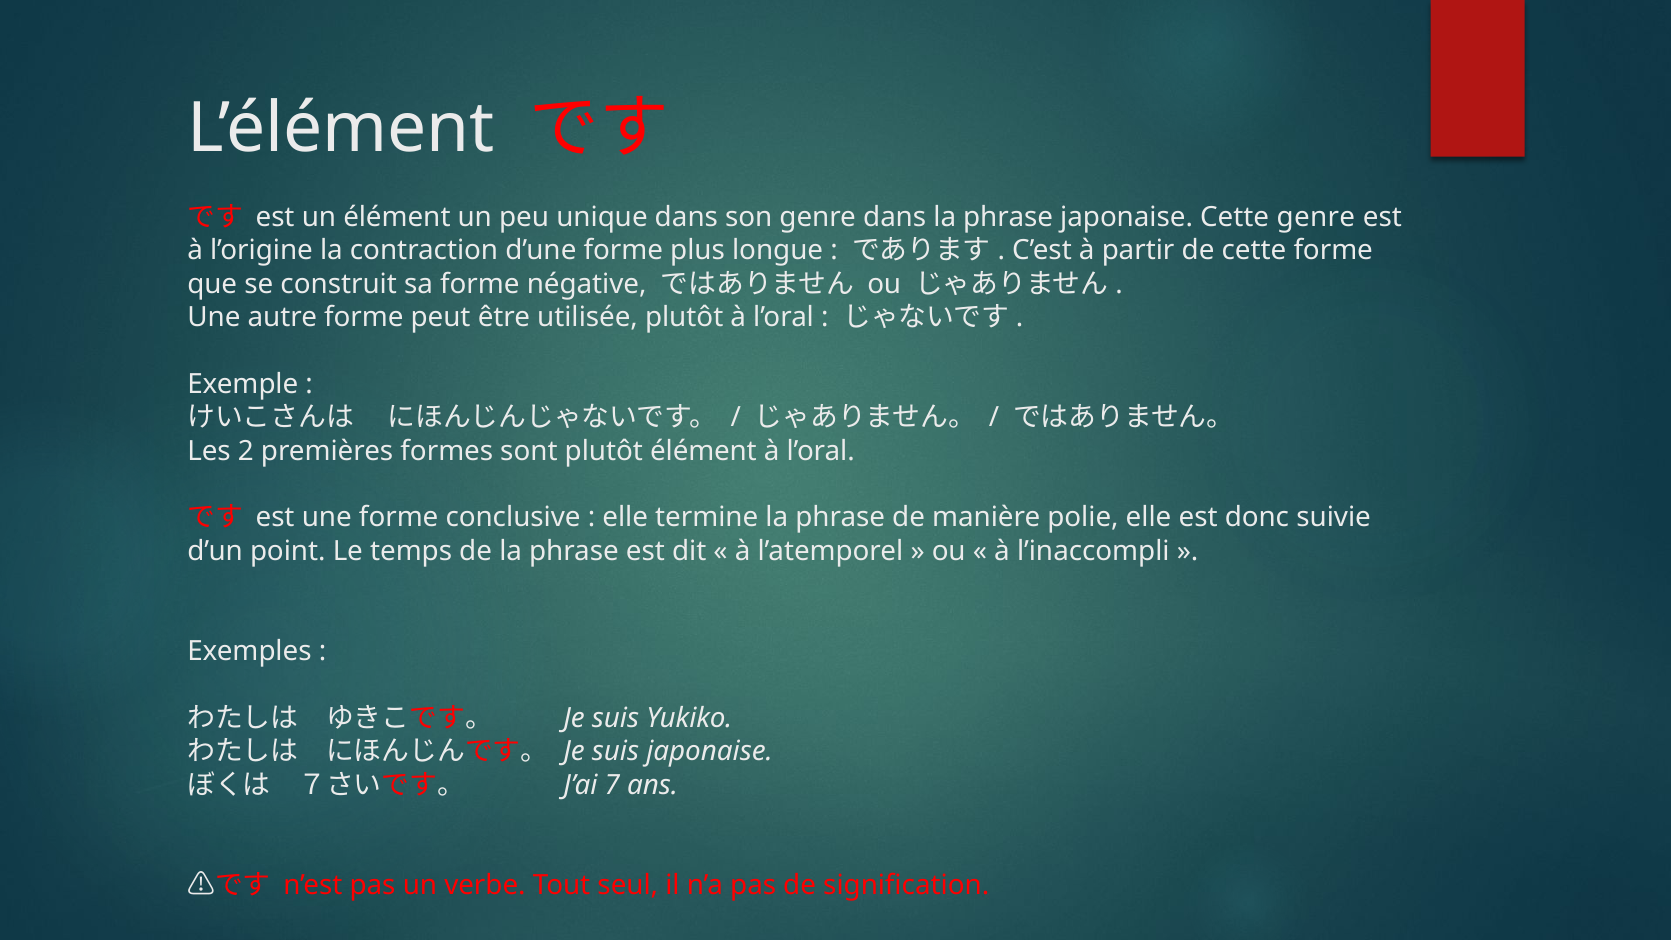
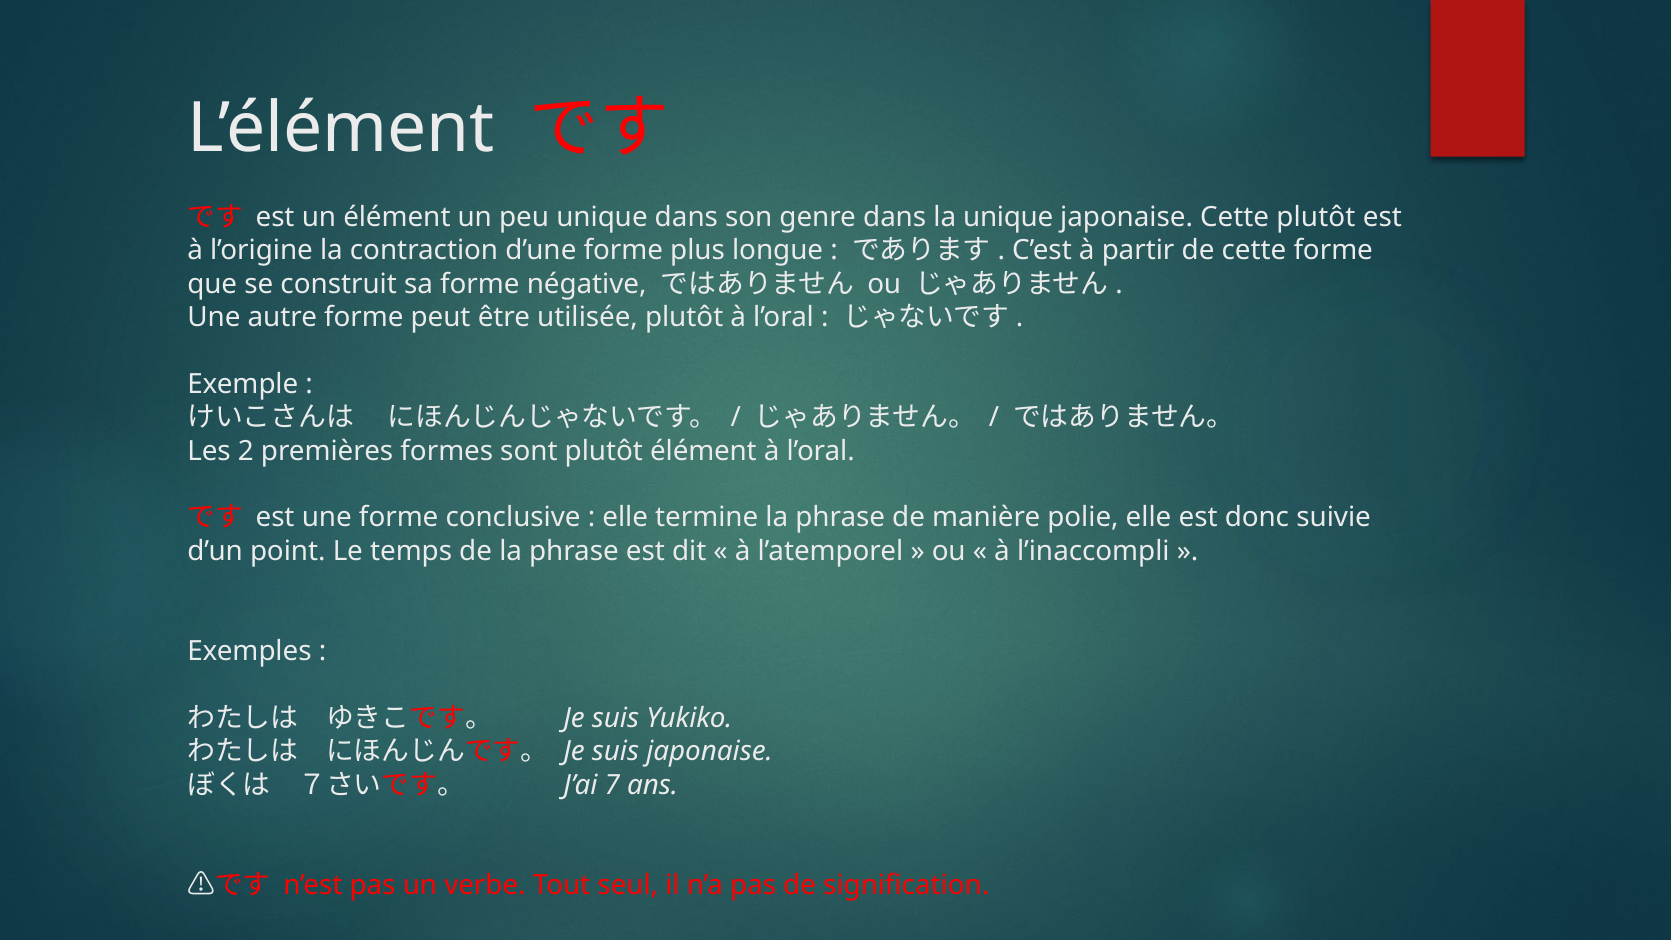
dans la phrase: phrase -> unique
Cette genre: genre -> plutôt
